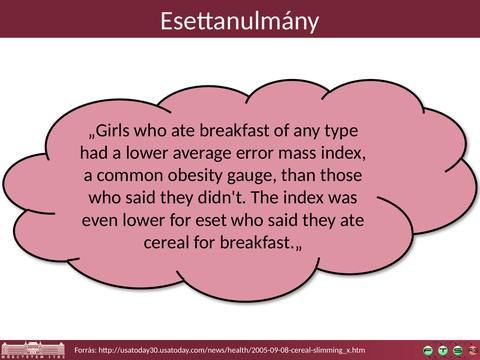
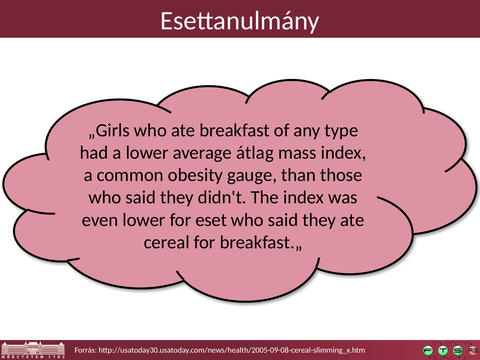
error: error -> átlag
